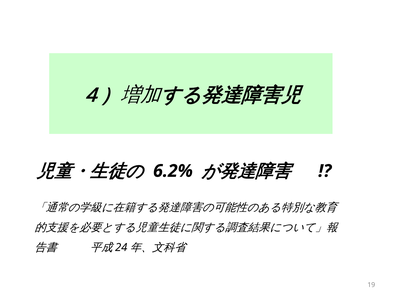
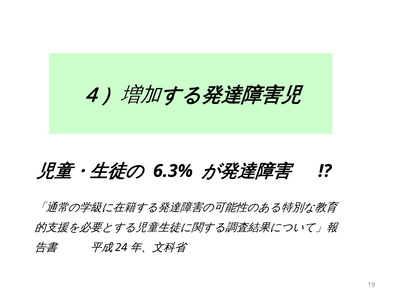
6.2%: 6.2% -> 6.3%
